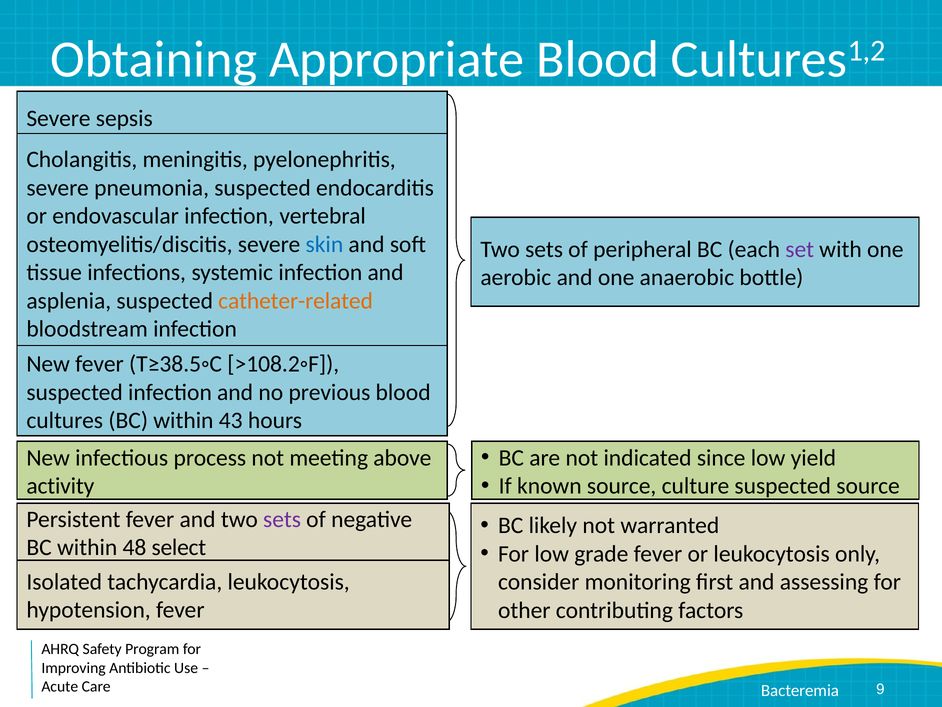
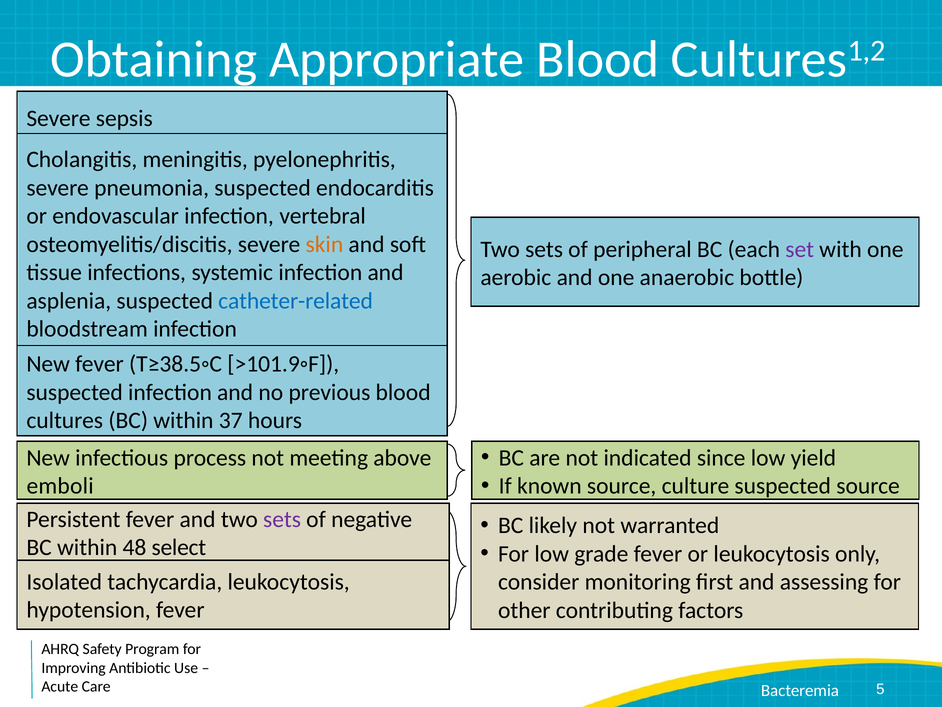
skin colour: blue -> orange
catheter-related colour: orange -> blue
>108.2◦F: >108.2◦F -> >101.9◦F
43: 43 -> 37
activity: activity -> emboli
9: 9 -> 5
